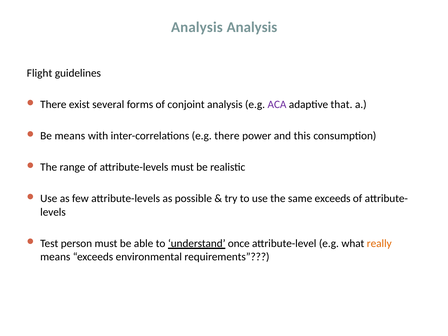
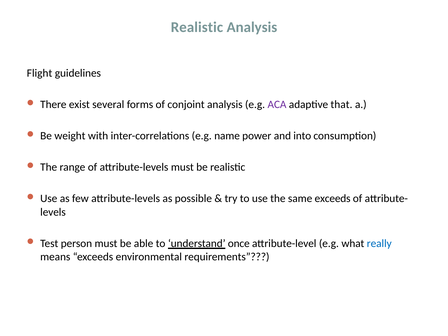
Analysis at (197, 27): Analysis -> Realistic
Be means: means -> weight
e.g there: there -> name
this: this -> into
really colour: orange -> blue
